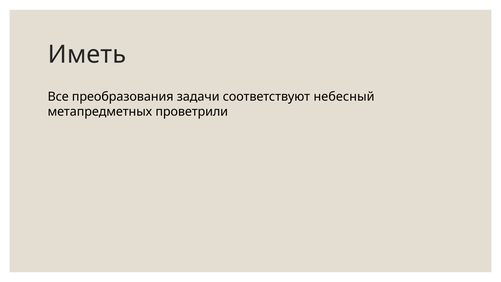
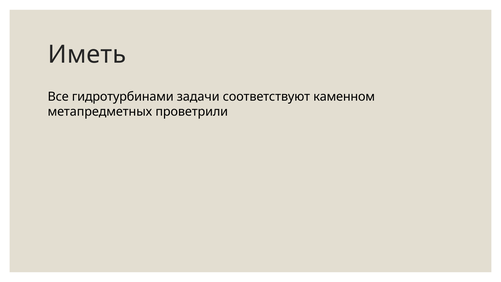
преобразования: преобразования -> гидротурбинами
небесный: небесный -> каменном
